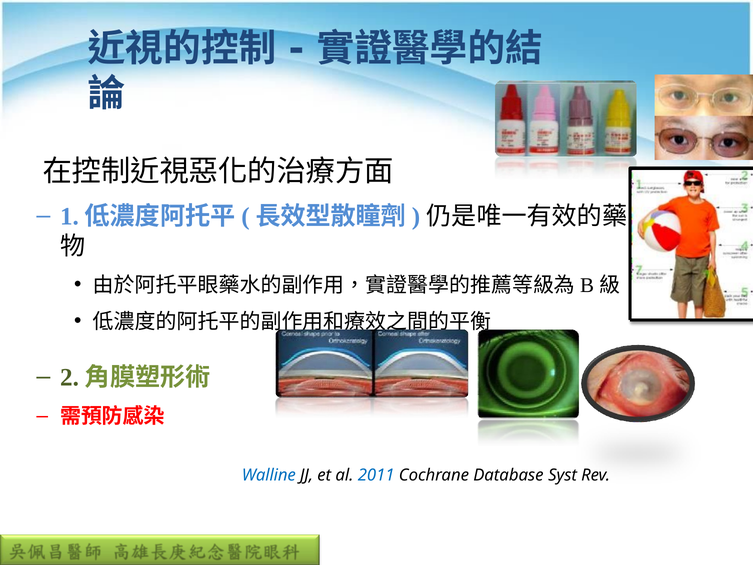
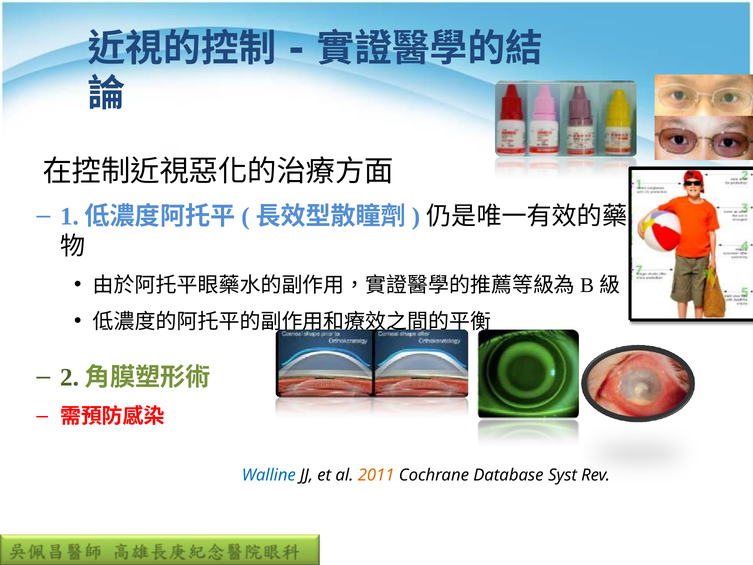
2011 colour: blue -> orange
